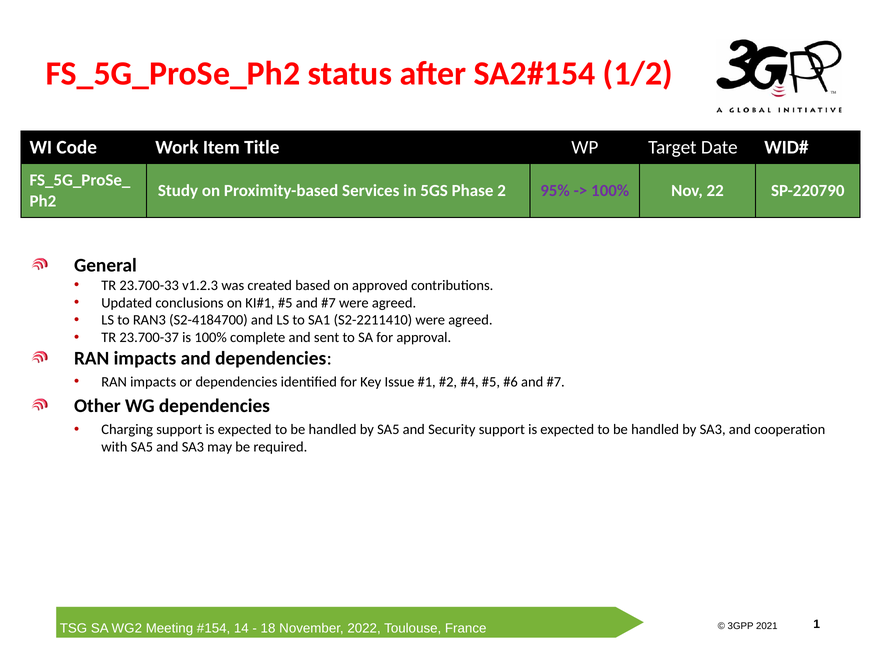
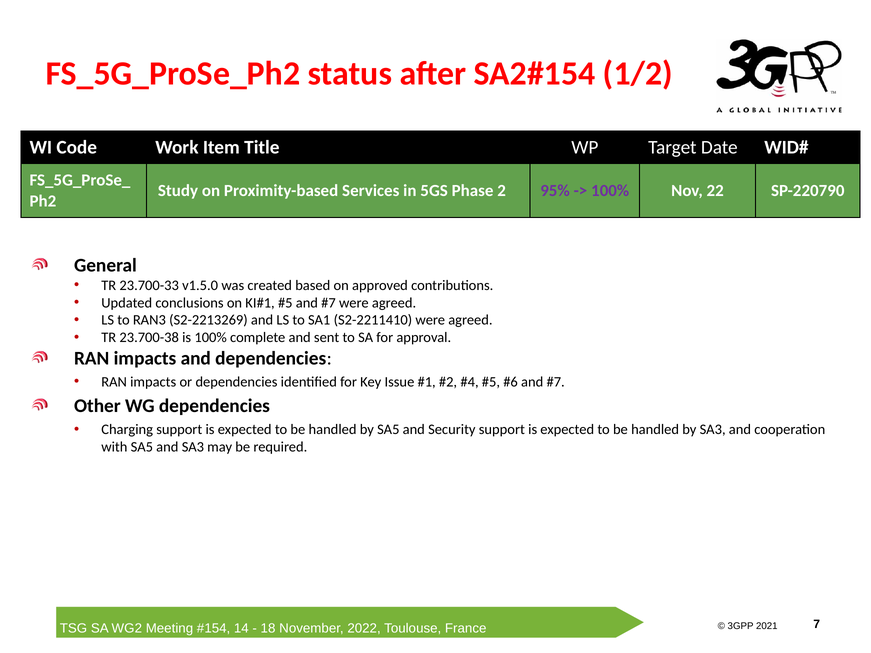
v1.2.3: v1.2.3 -> v1.5.0
S2-4184700: S2-4184700 -> S2-2213269
23.700-37: 23.700-37 -> 23.700-38
1: 1 -> 7
